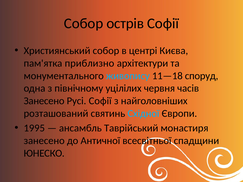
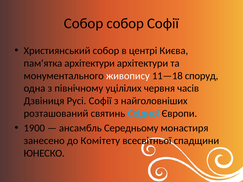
Собор острів: острів -> собор
пам'ятка приблизно: приблизно -> архітектури
живопису colour: light blue -> white
Занесено at (44, 101): Занесено -> Дзвіниця
1995: 1995 -> 1900
Таврійський: Таврійський -> Середньому
Античної: Античної -> Комітету
